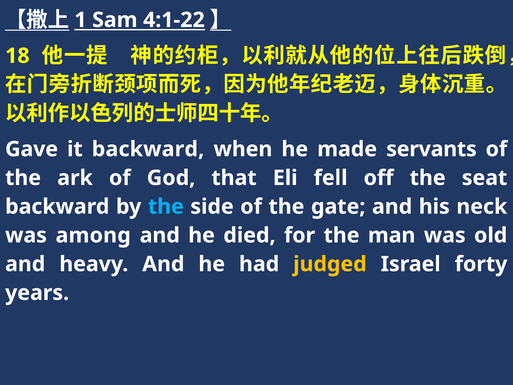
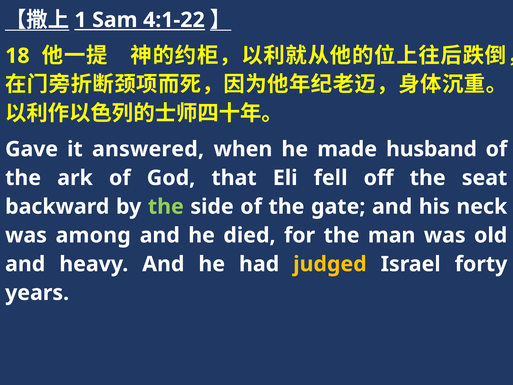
it backward: backward -> answered
servants: servants -> husband
the at (166, 207) colour: light blue -> light green
